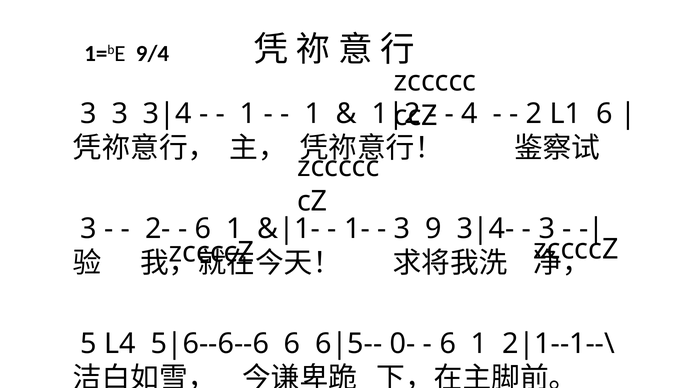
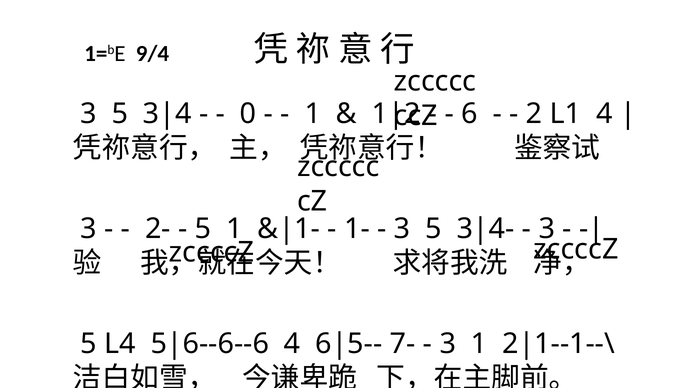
3 at (120, 114): 3 -> 5
1 at (248, 114): 1 -> 0
4: 4 -> 6
L1 6: 6 -> 4
6 at (203, 229): 6 -> 5
9 at (433, 229): 9 -> 5
6 at (292, 344): 6 -> 4
0-: 0- -> 7-
6 at (448, 344): 6 -> 3
